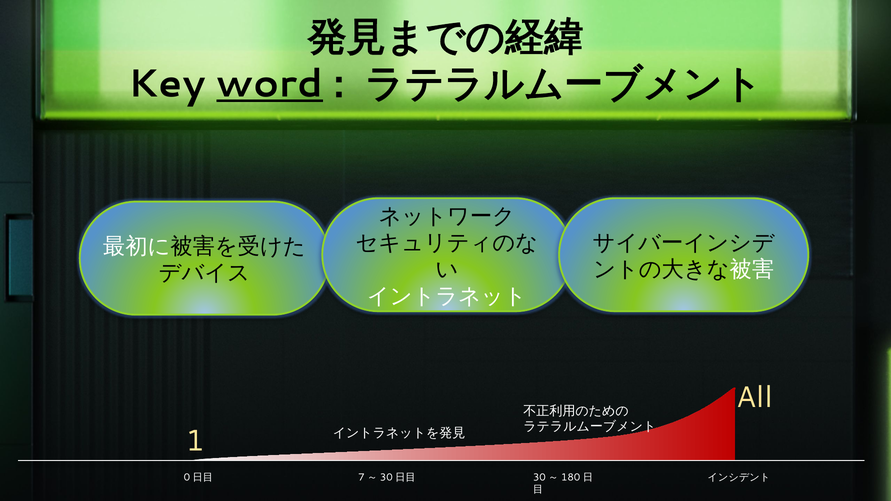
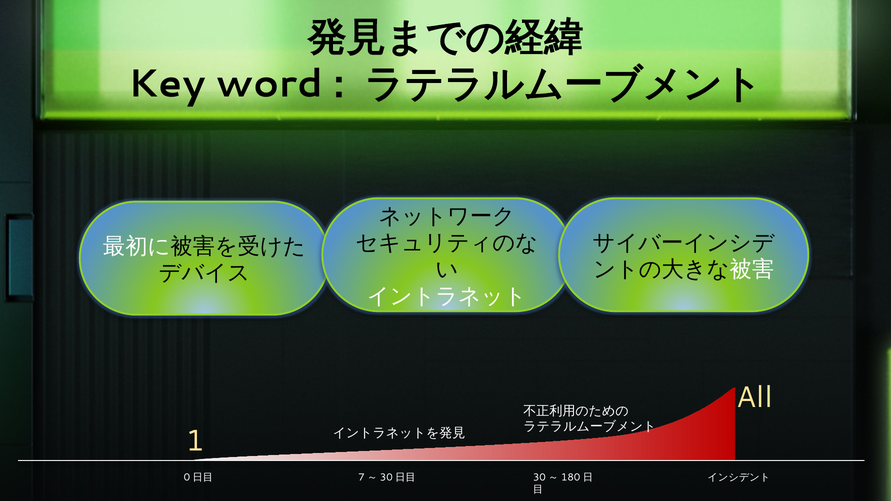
word underline: present -> none
